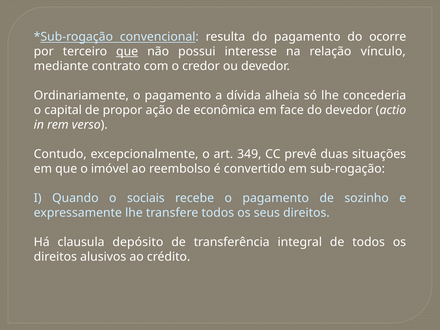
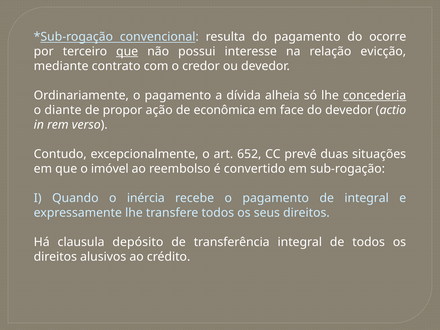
vínculo: vínculo -> evicção
concederia underline: none -> present
capital: capital -> diante
349: 349 -> 652
sociais: sociais -> inércia
de sozinho: sozinho -> integral
